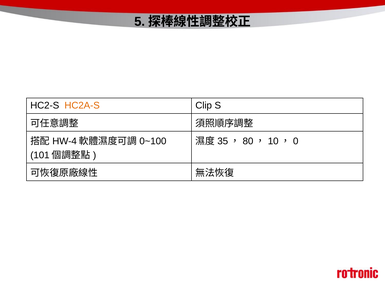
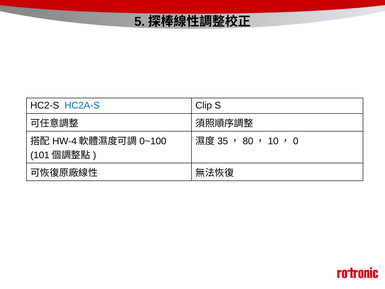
HC2A-S colour: orange -> blue
